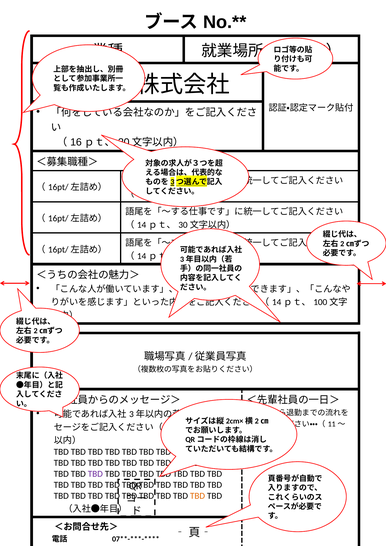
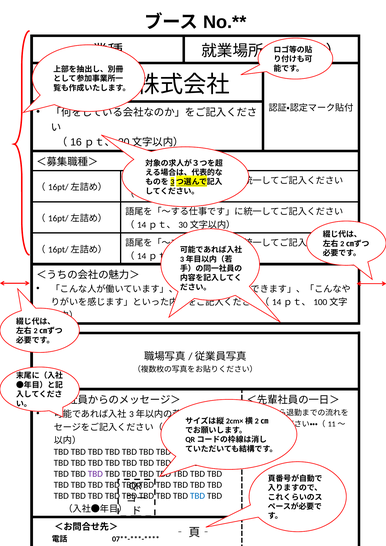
TBD at (198, 496) colour: orange -> blue
